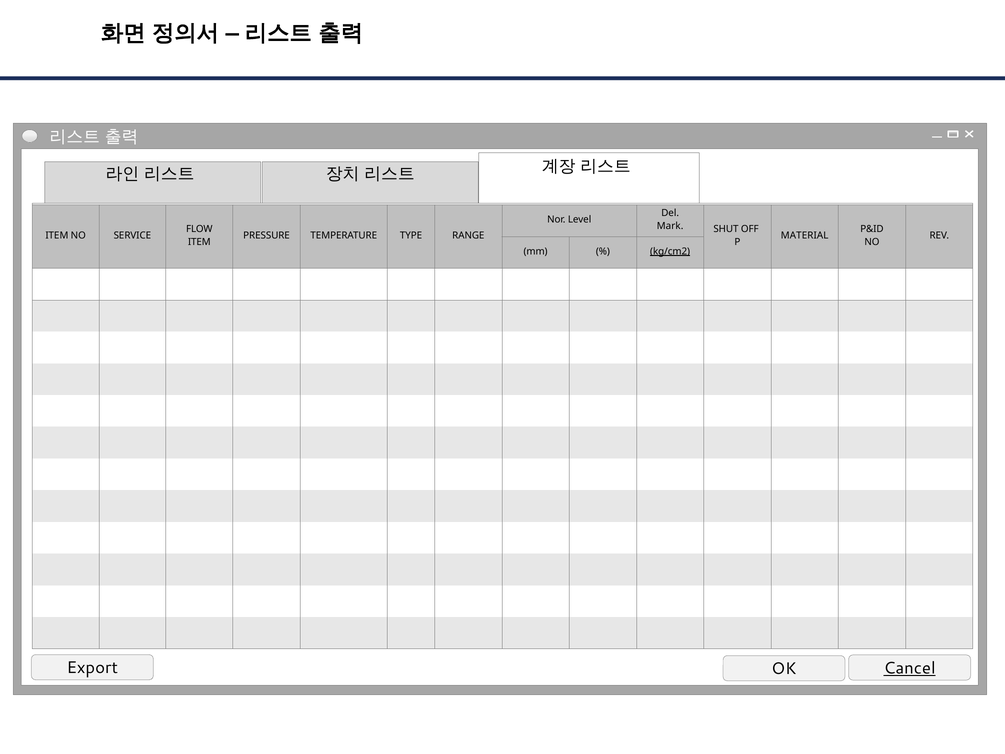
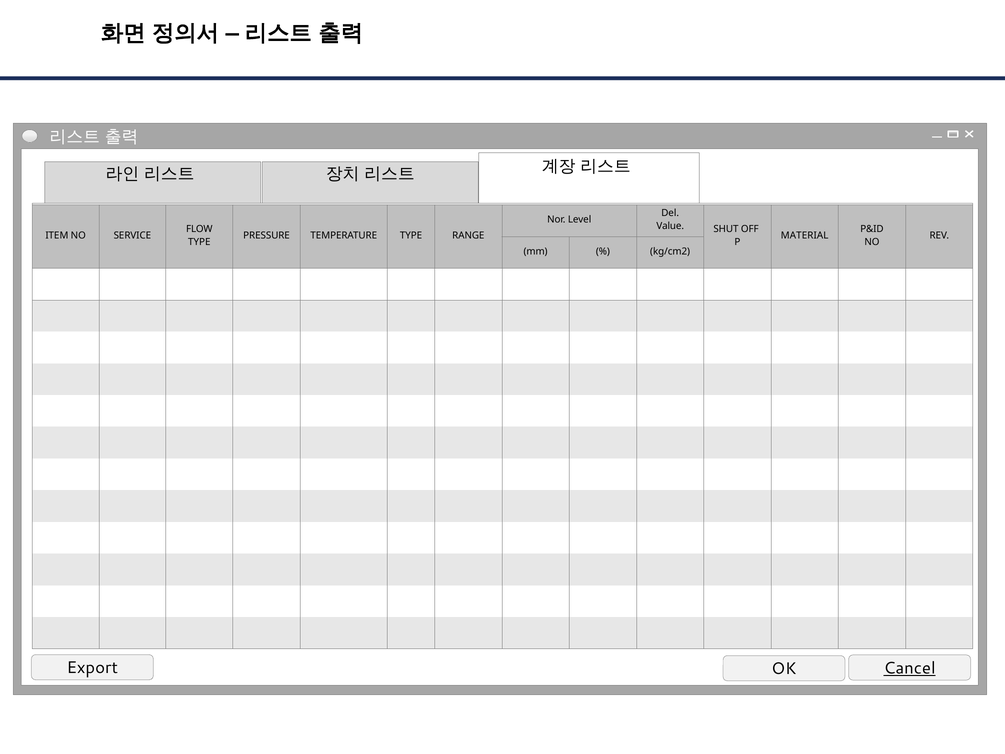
Mark: Mark -> Value
ITEM at (199, 242): ITEM -> TYPE
kg/cm2 underline: present -> none
